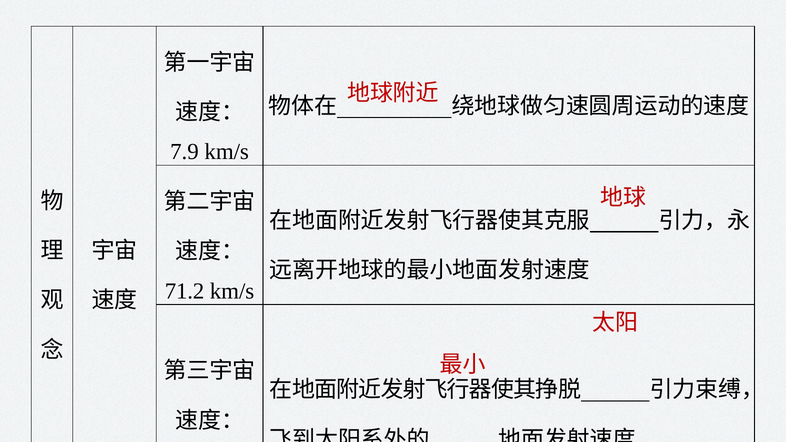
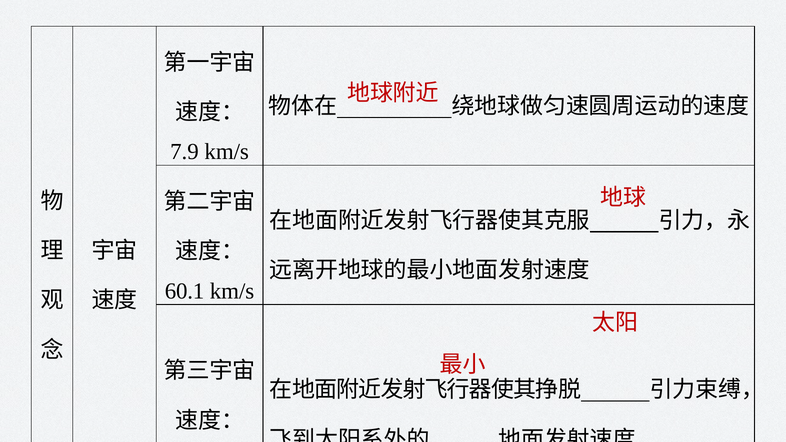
71.2: 71.2 -> 60.1
